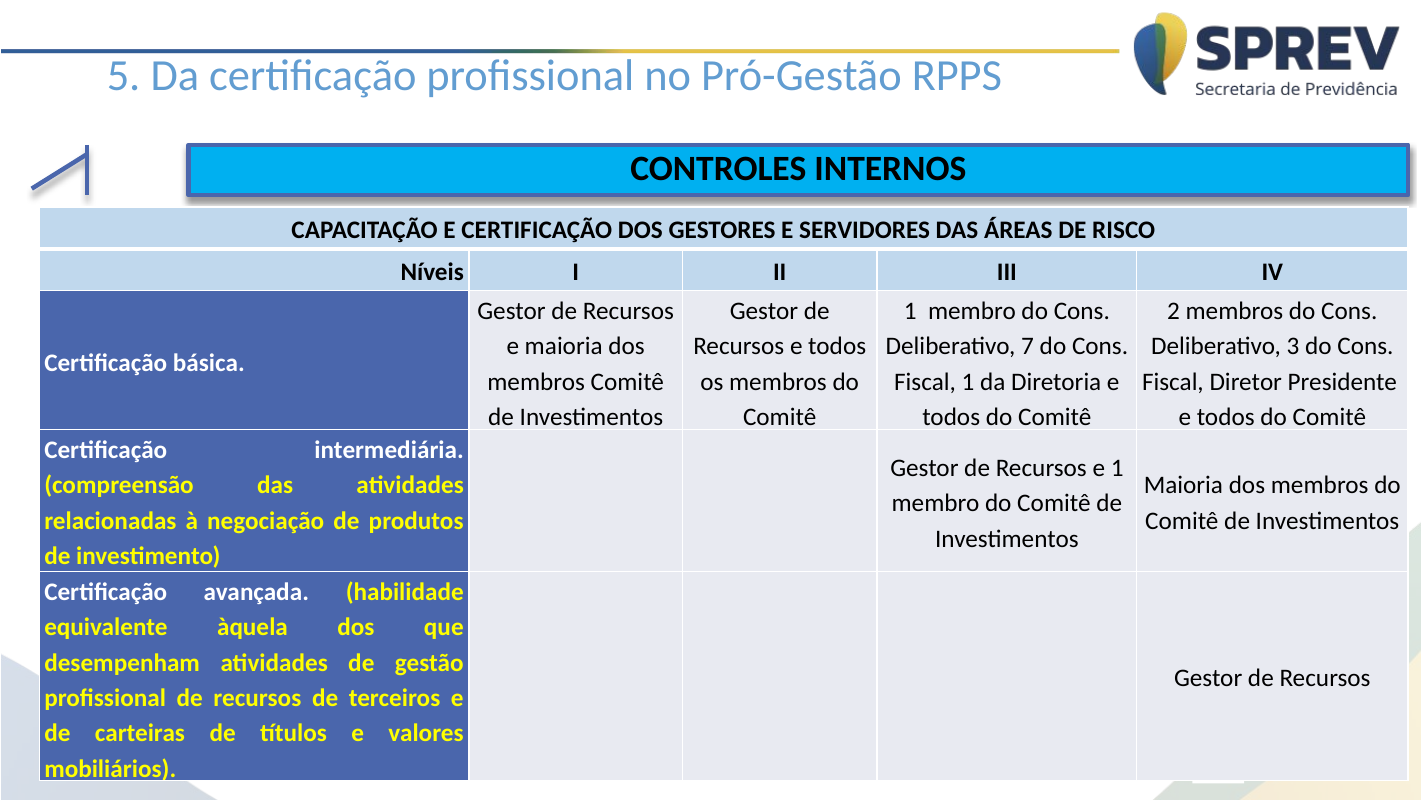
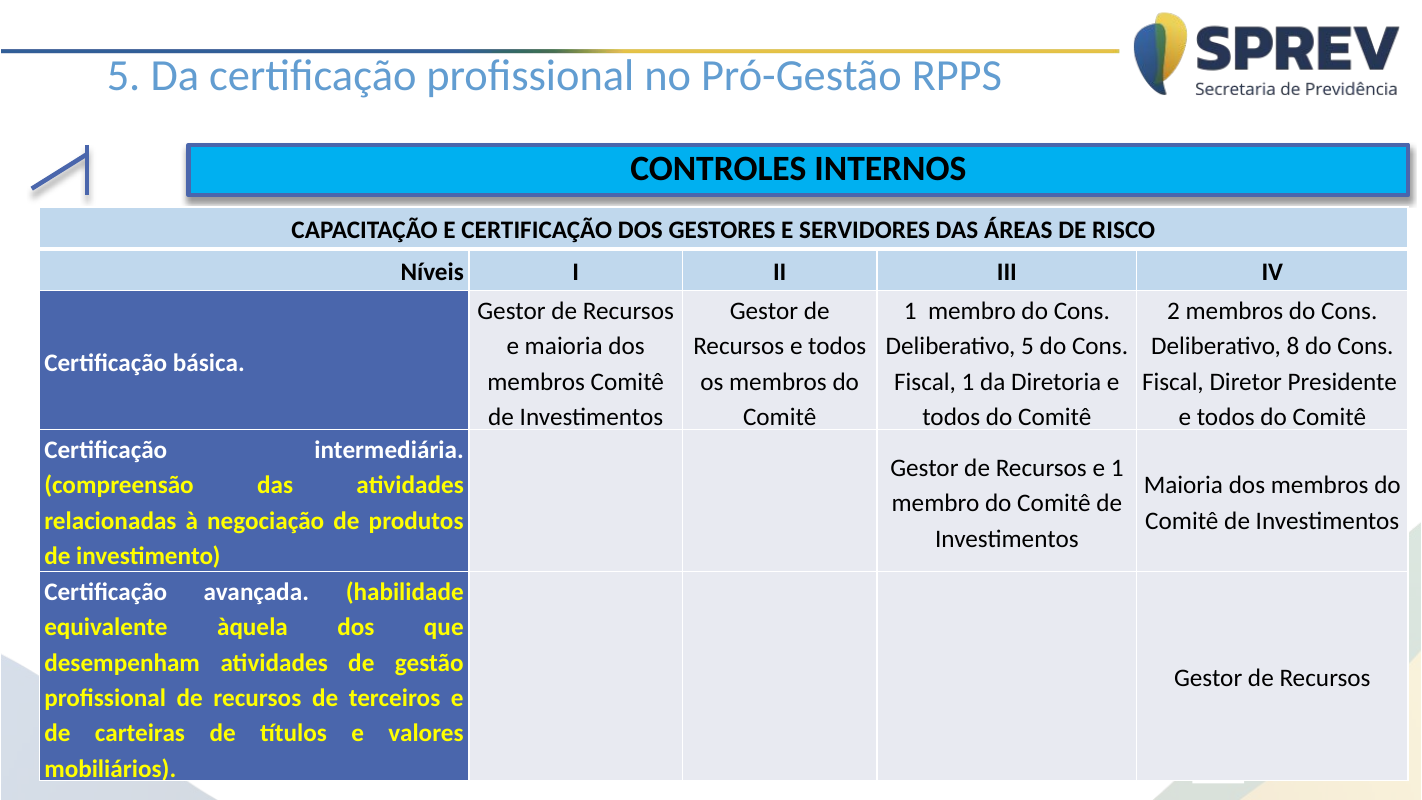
Deliberativo 7: 7 -> 5
3: 3 -> 8
